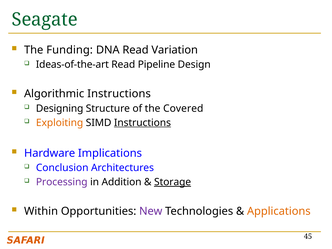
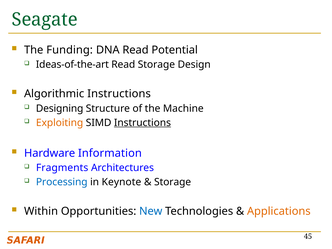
Variation: Variation -> Potential
Read Pipeline: Pipeline -> Storage
Covered: Covered -> Machine
Implications: Implications -> Information
Conclusion: Conclusion -> Fragments
Processing colour: purple -> blue
Addition: Addition -> Keynote
Storage at (173, 182) underline: present -> none
New colour: purple -> blue
